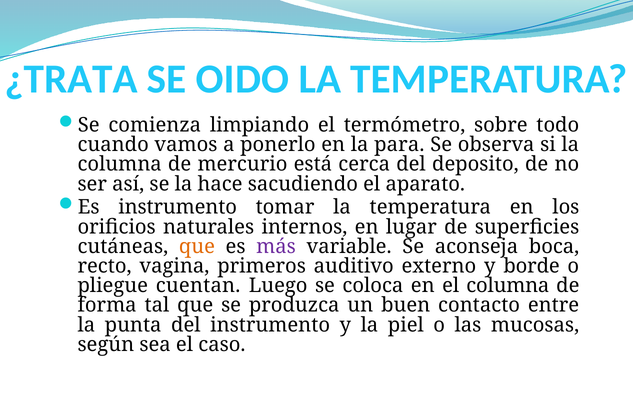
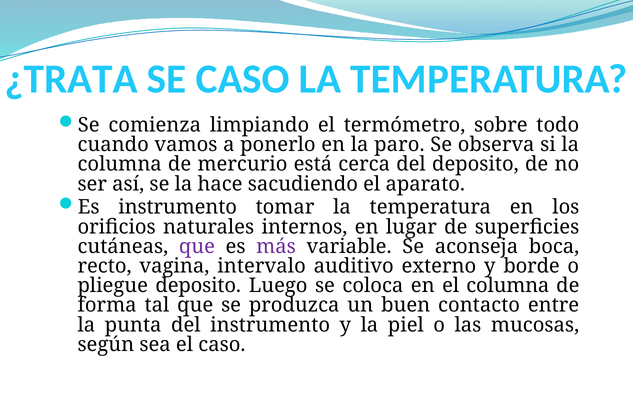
SE OIDO: OIDO -> CASO
para: para -> paro
que at (197, 247) colour: orange -> purple
primeros: primeros -> intervalo
pliegue cuentan: cuentan -> deposito
